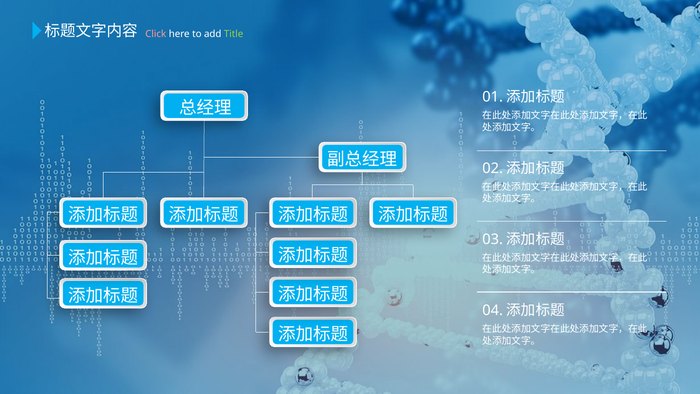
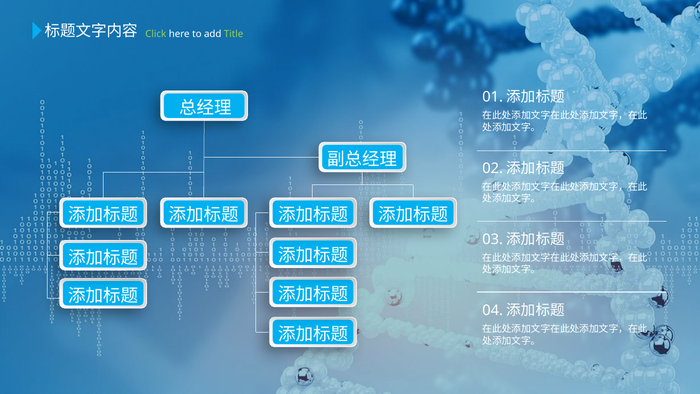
Click colour: pink -> light green
